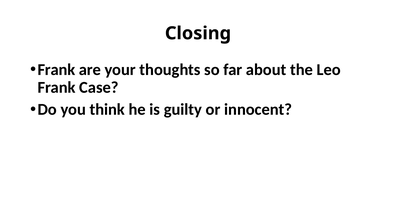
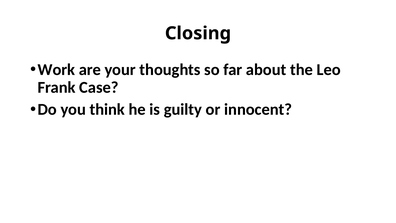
Frank at (56, 70): Frank -> Work
